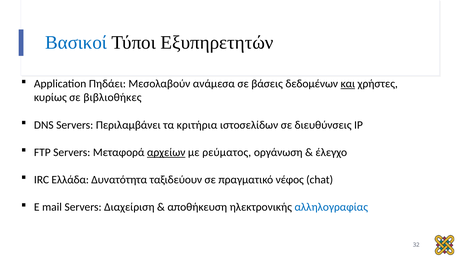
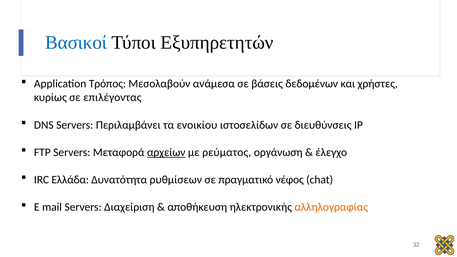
Πηδάει: Πηδάει -> Τρόπος
και underline: present -> none
βιβλιοθήκες: βιβλιοθήκες -> επιλέγοντας
κριτήρια: κριτήρια -> ενοικίου
ταξιδεύουν: ταξιδεύουν -> ρυθμίσεων
αλληλογραφίας colour: blue -> orange
